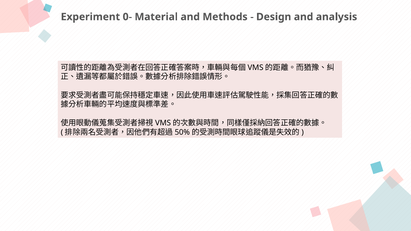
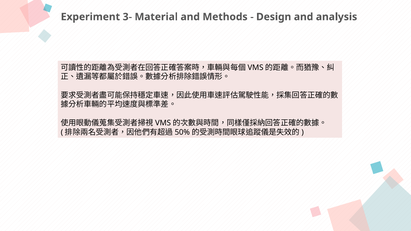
0-: 0- -> 3-
